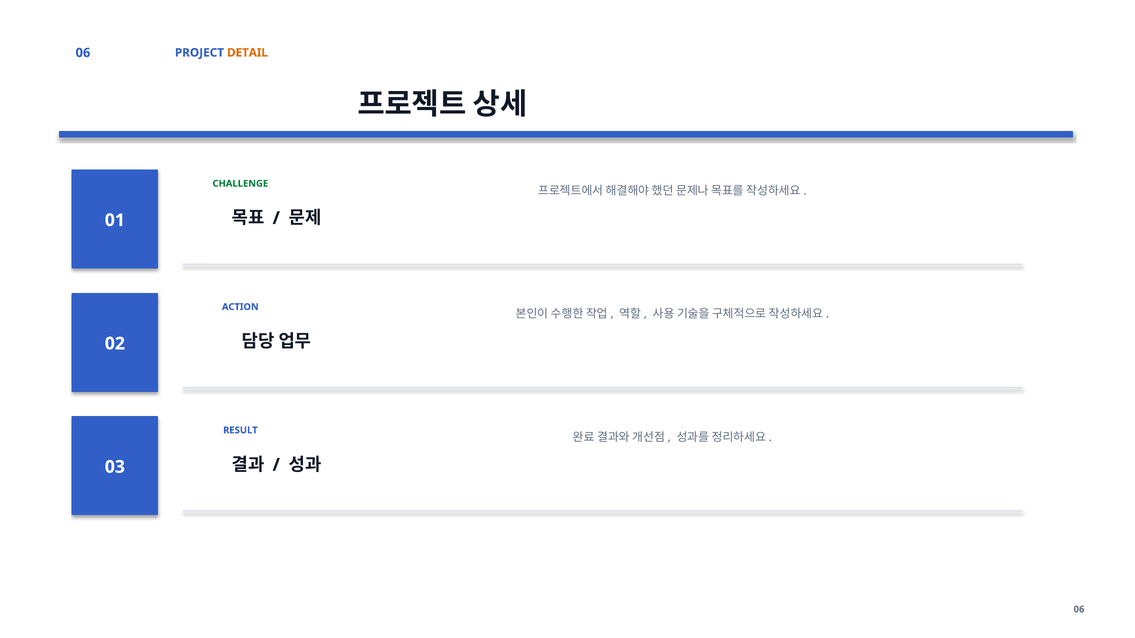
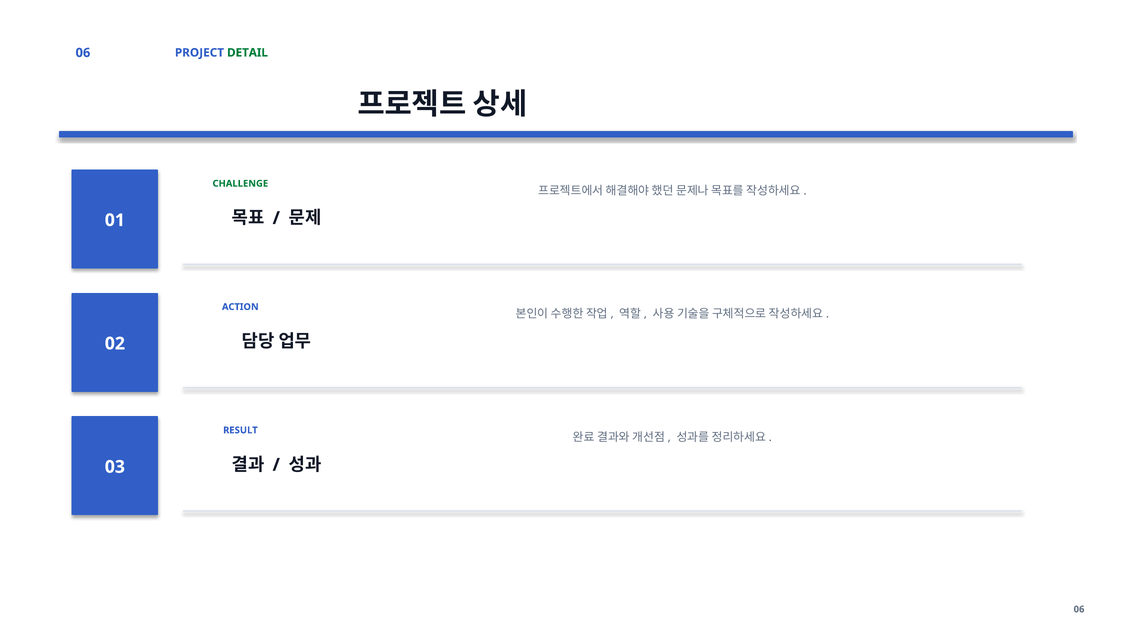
DETAIL colour: orange -> green
